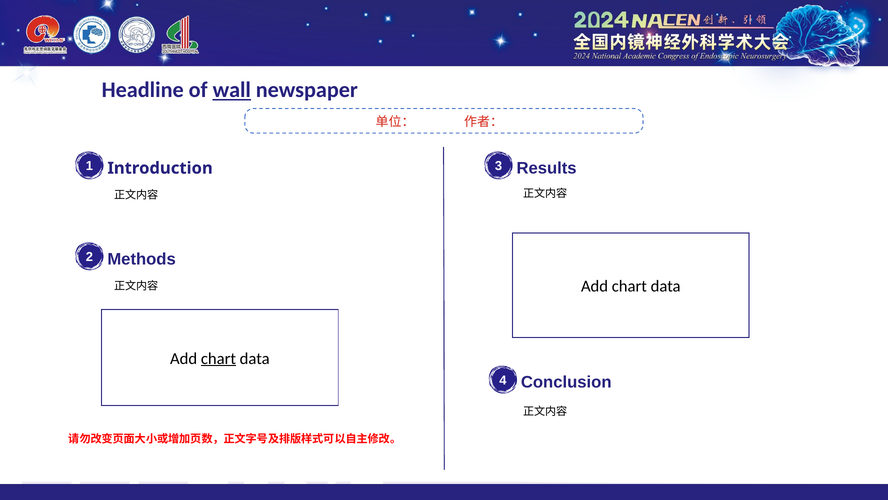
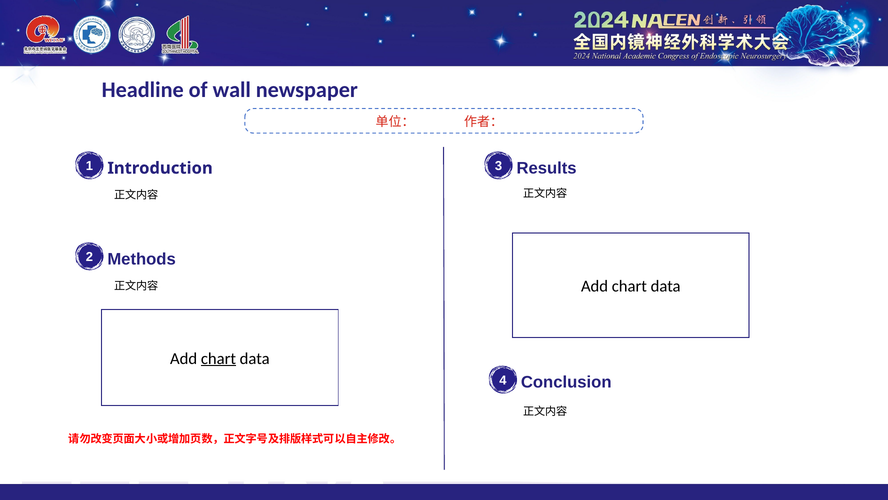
wall underline: present -> none
